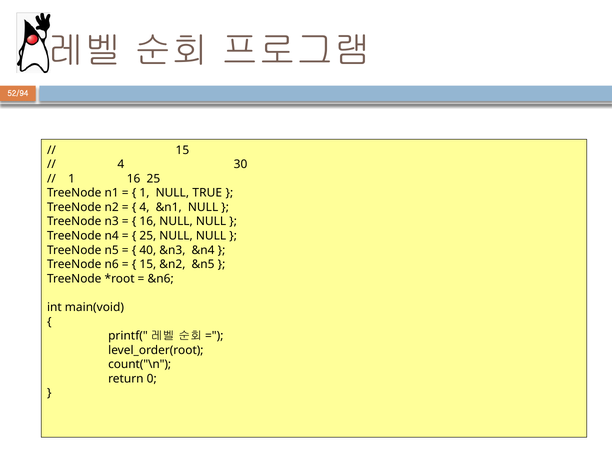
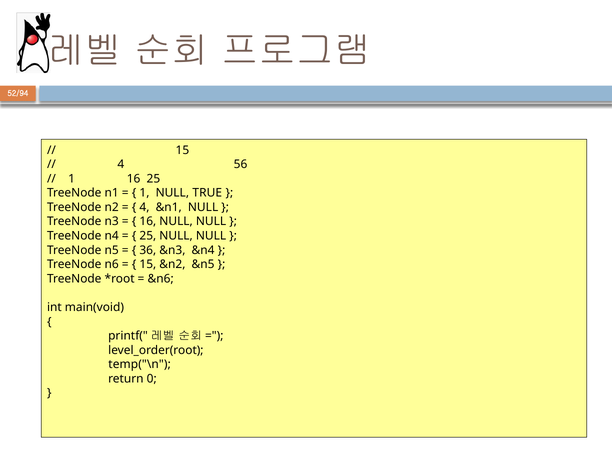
30: 30 -> 56
40: 40 -> 36
count("\n: count("\n -> temp("\n
